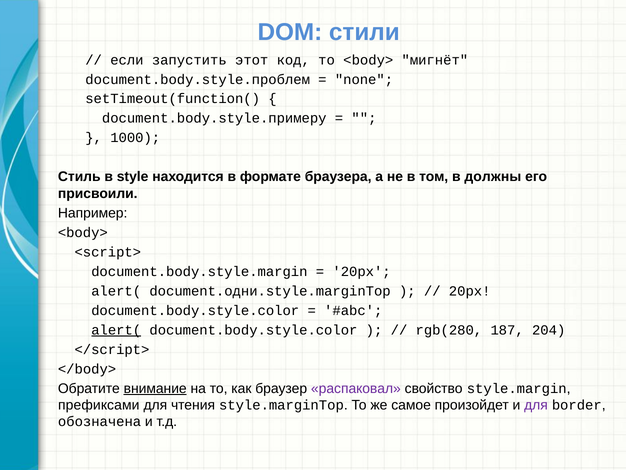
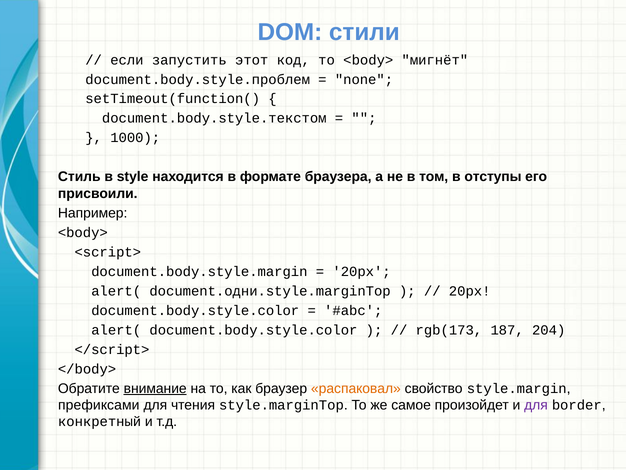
document.body.style.примеру: document.body.style.примеру -> document.body.style.текстом
должны: должны -> отступы
alert( at (116, 330) underline: present -> none
rgb(280: rgb(280 -> rgb(173
распаковал colour: purple -> orange
обозначена: обозначена -> конкретный
